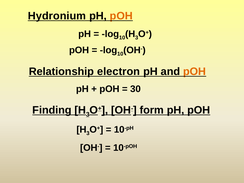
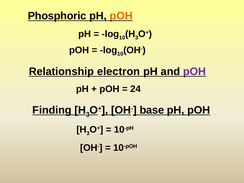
Hydronium: Hydronium -> Phosphoric
pOH at (194, 72) colour: orange -> purple
30: 30 -> 24
form: form -> base
